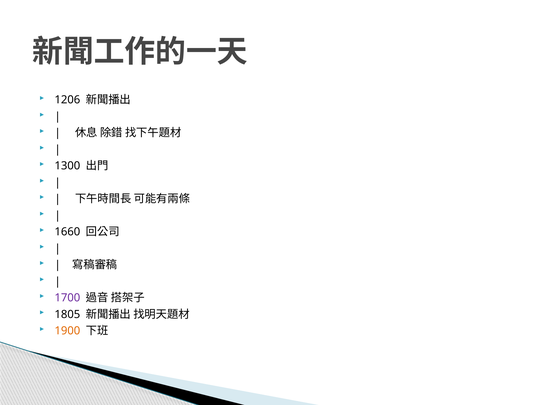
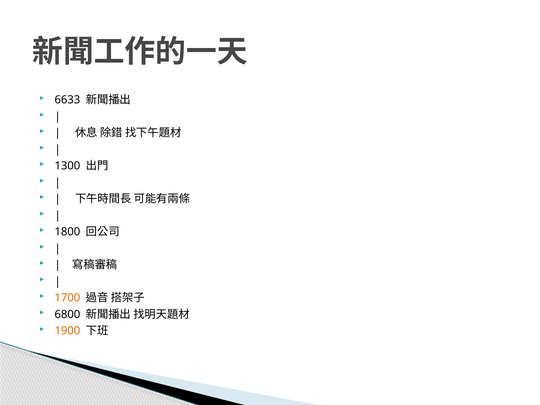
1206: 1206 -> 6633
1660: 1660 -> 1800
1700 colour: purple -> orange
1805: 1805 -> 6800
